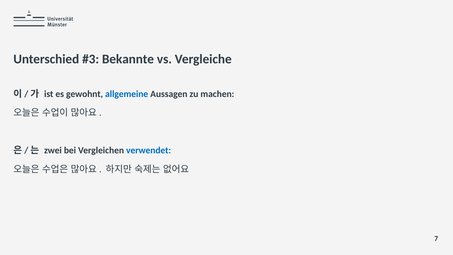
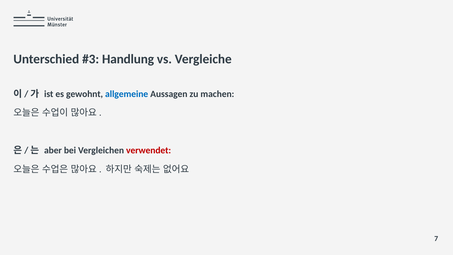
Bekannte: Bekannte -> Handlung
zwei: zwei -> aber
verwendet colour: blue -> red
